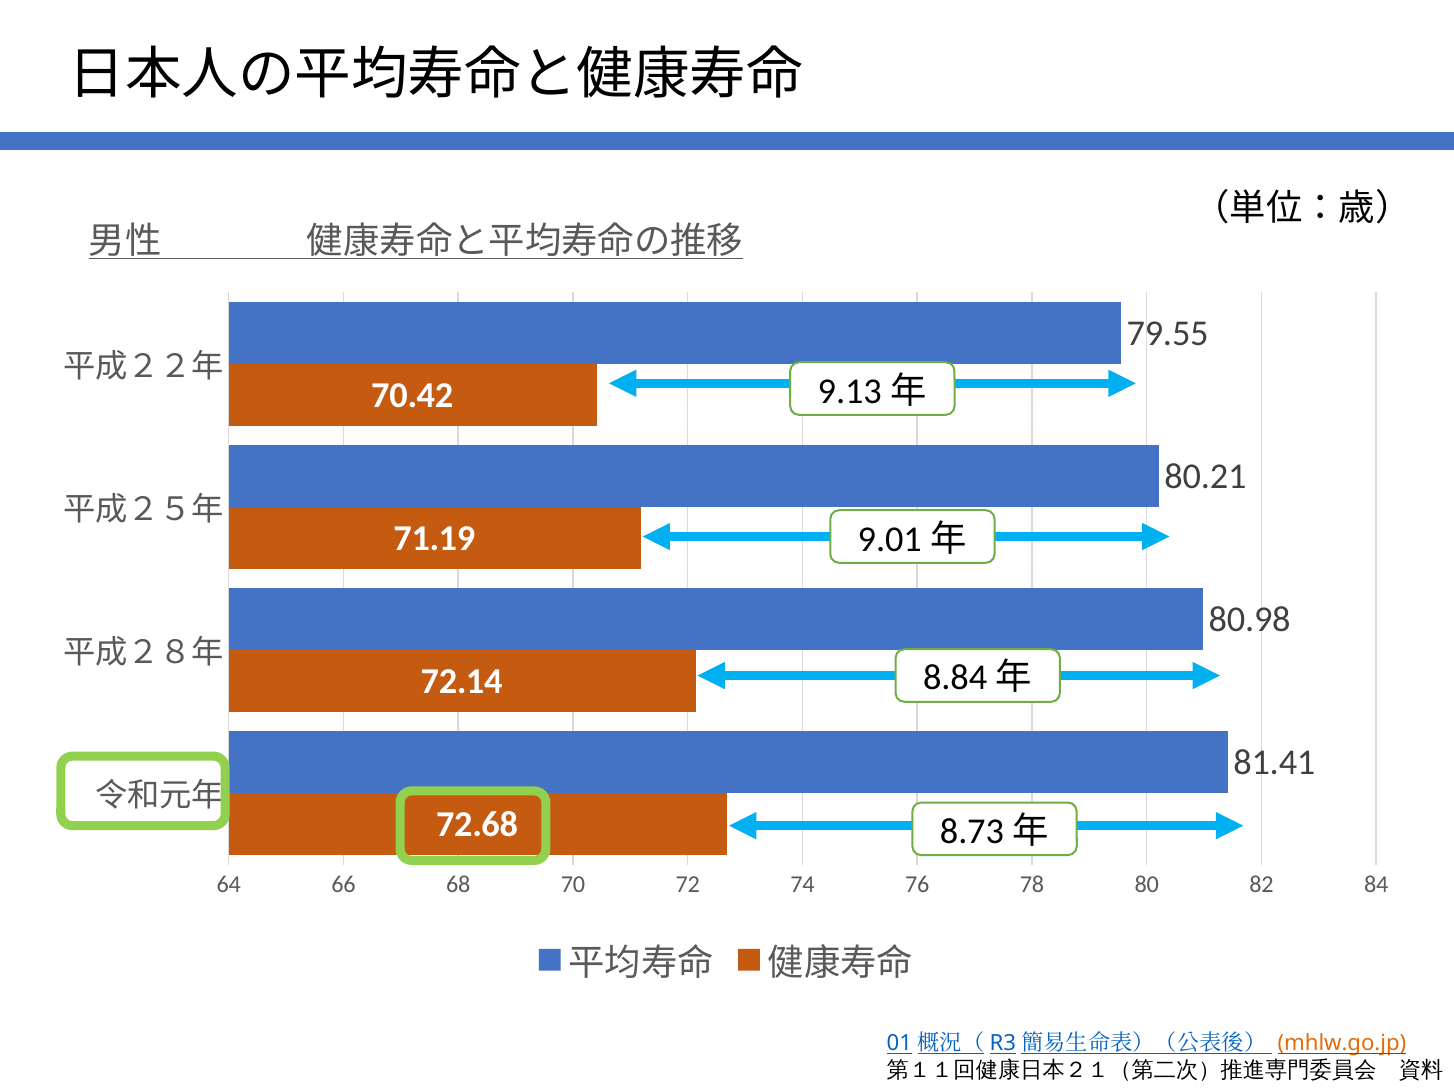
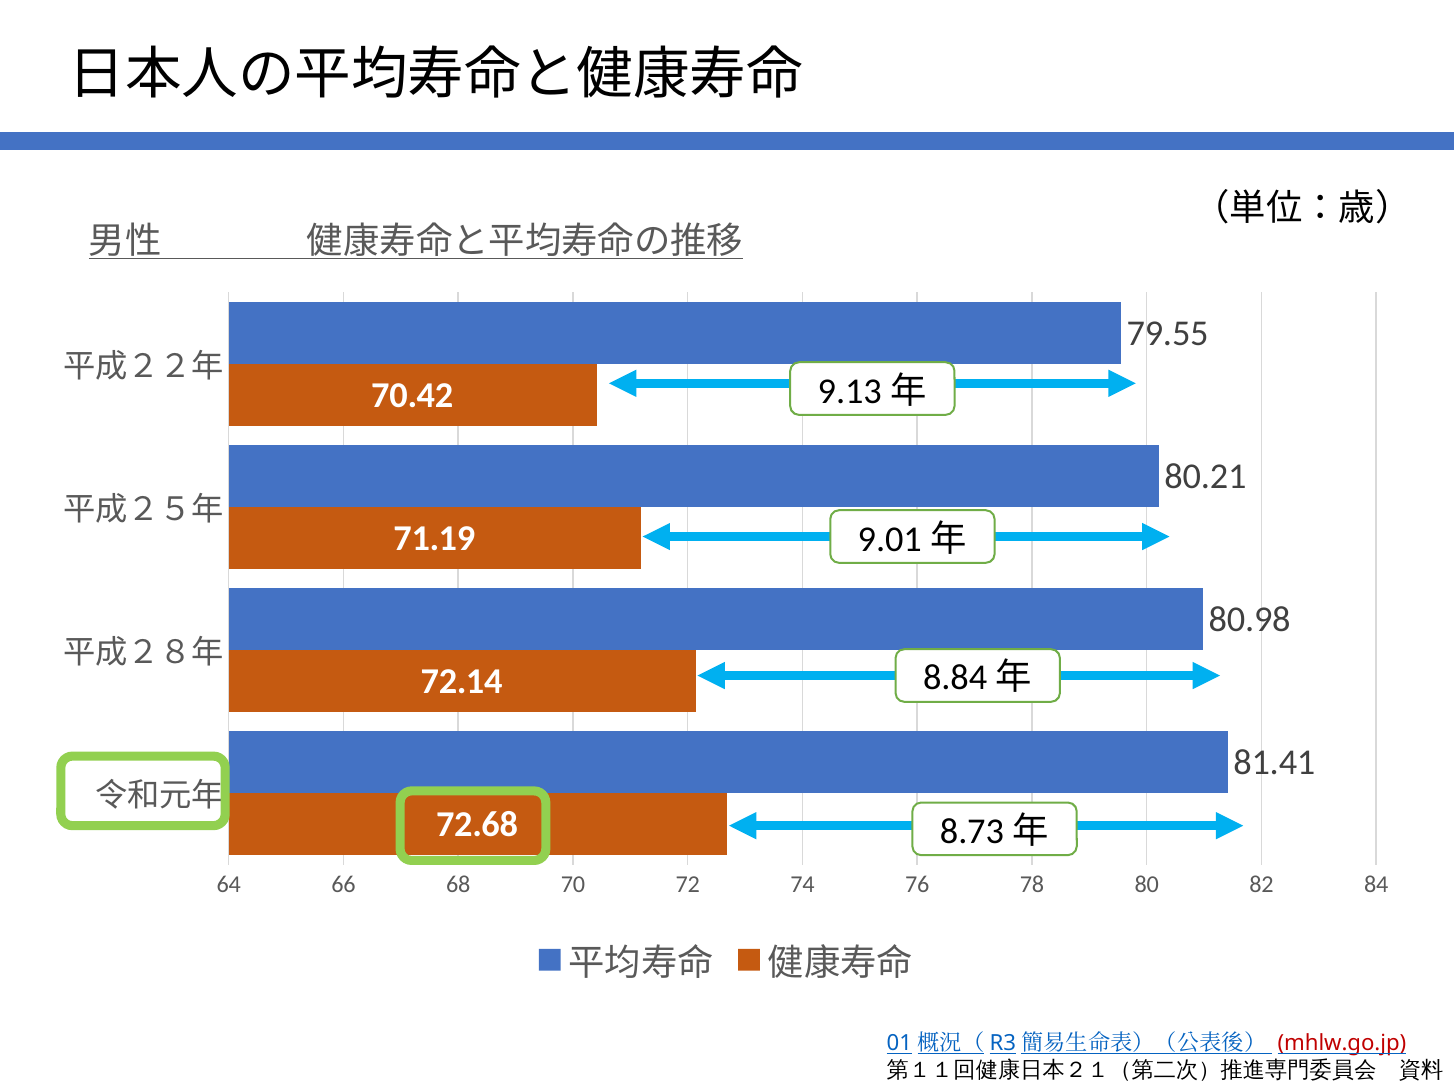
mhlw.go.jp colour: orange -> red
